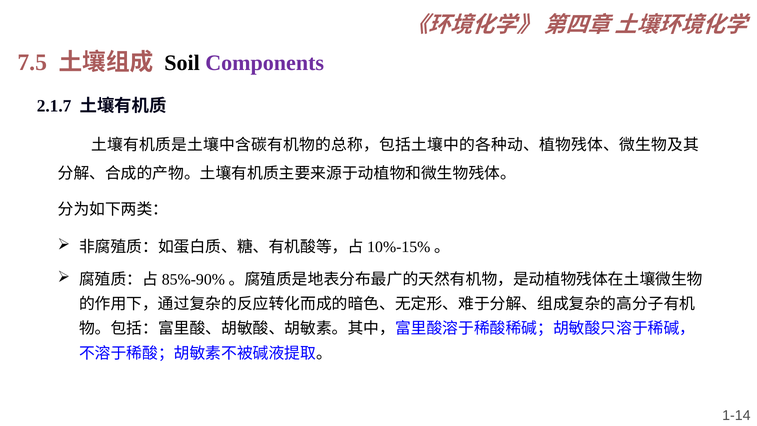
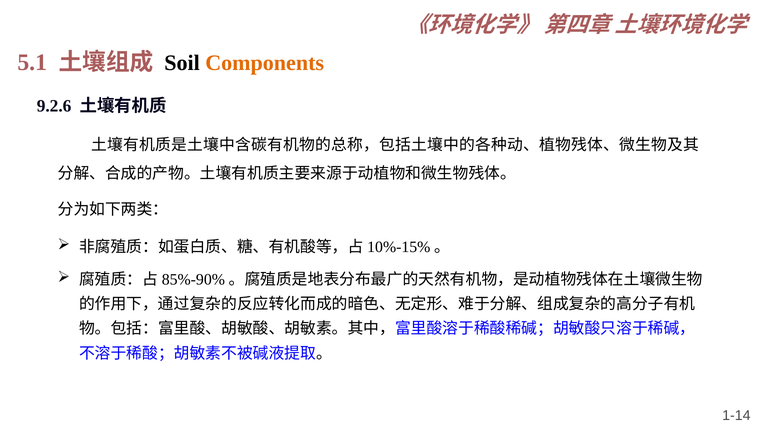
7.5: 7.5 -> 5.1
Components colour: purple -> orange
2.1.7: 2.1.7 -> 9.2.6
